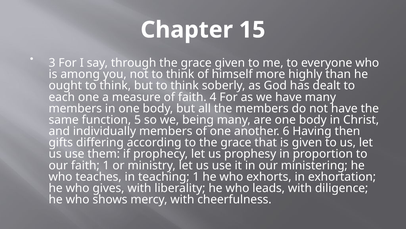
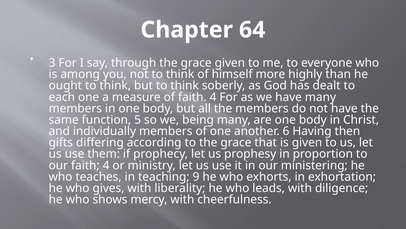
15: 15 -> 64
our faith 1: 1 -> 4
teaching 1: 1 -> 9
